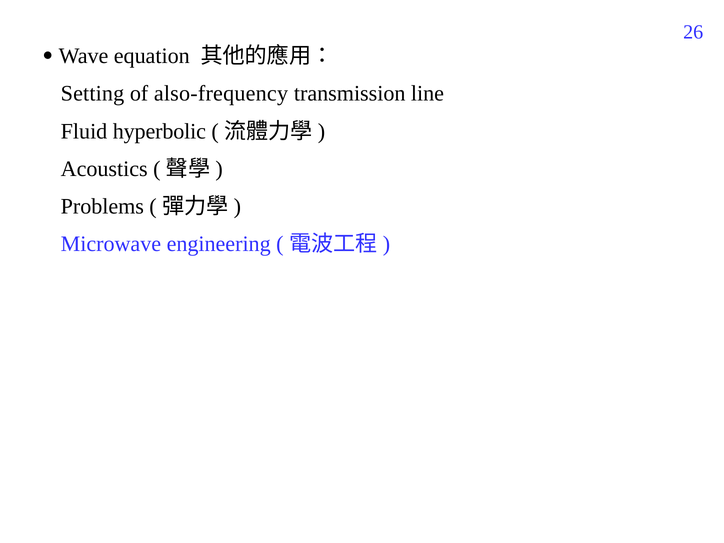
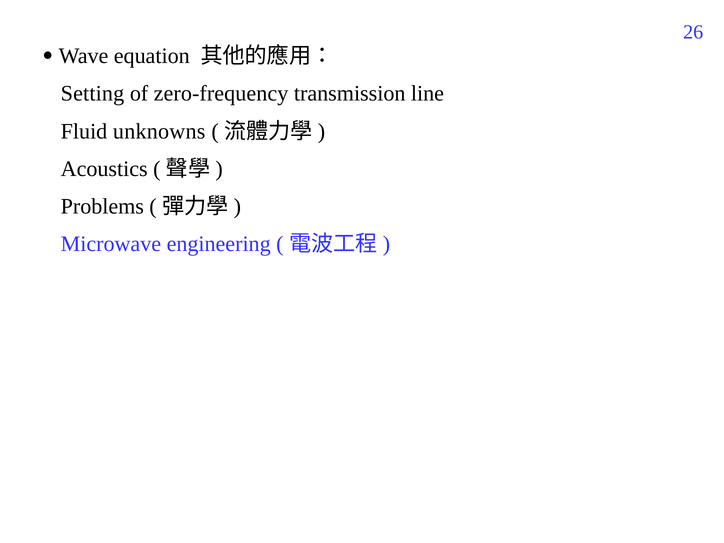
also-frequency: also-frequency -> zero-frequency
hyperbolic: hyperbolic -> unknowns
